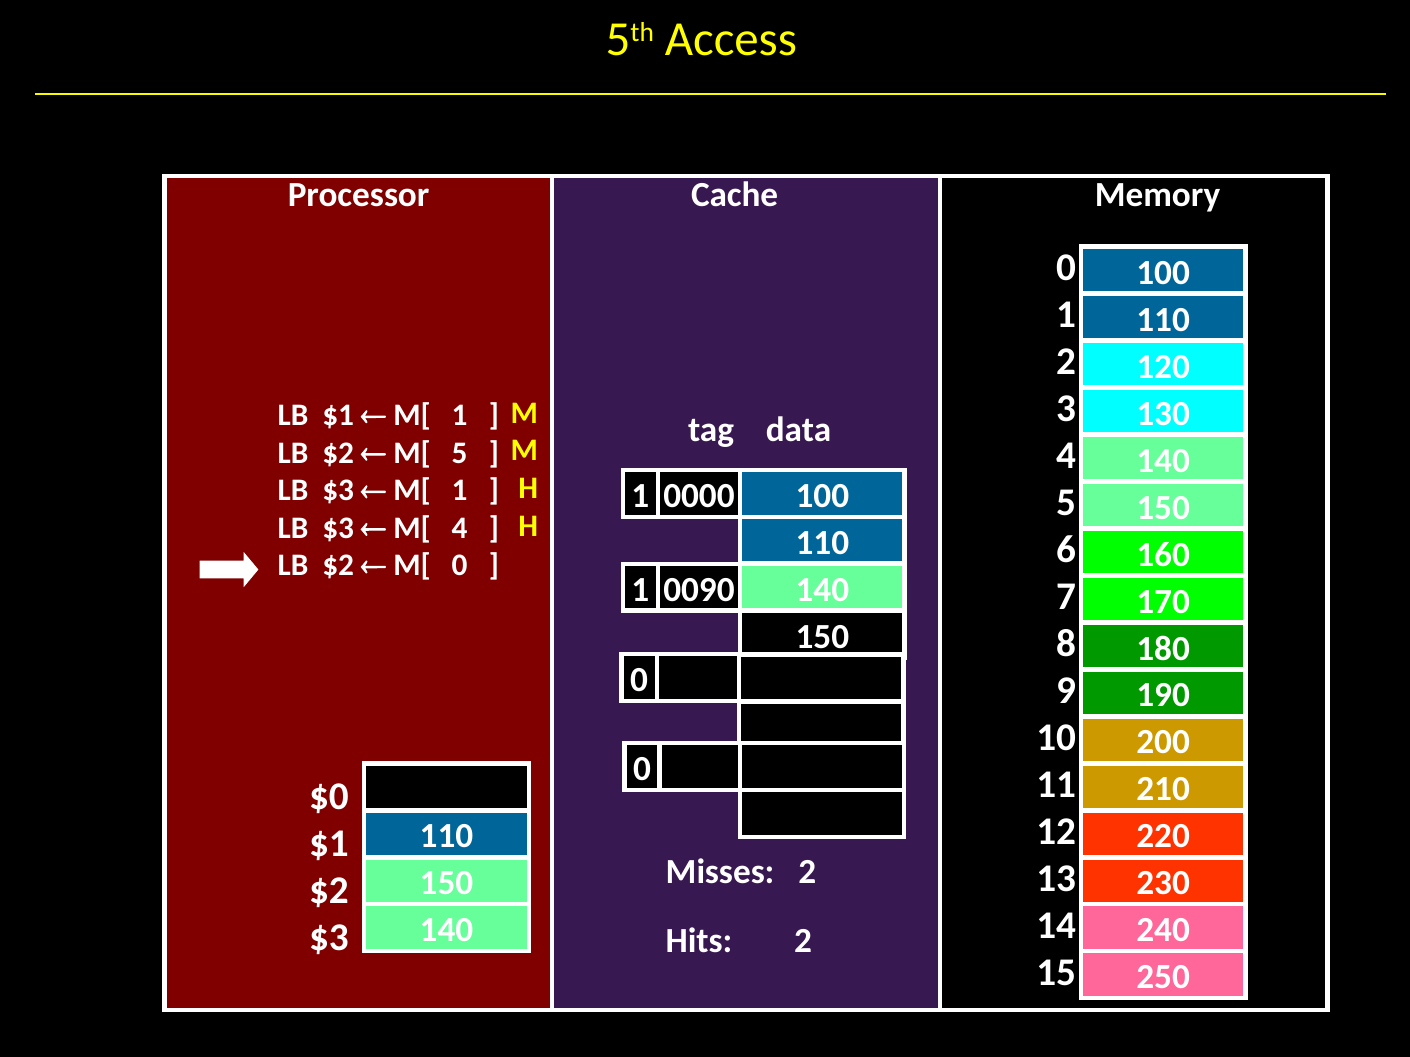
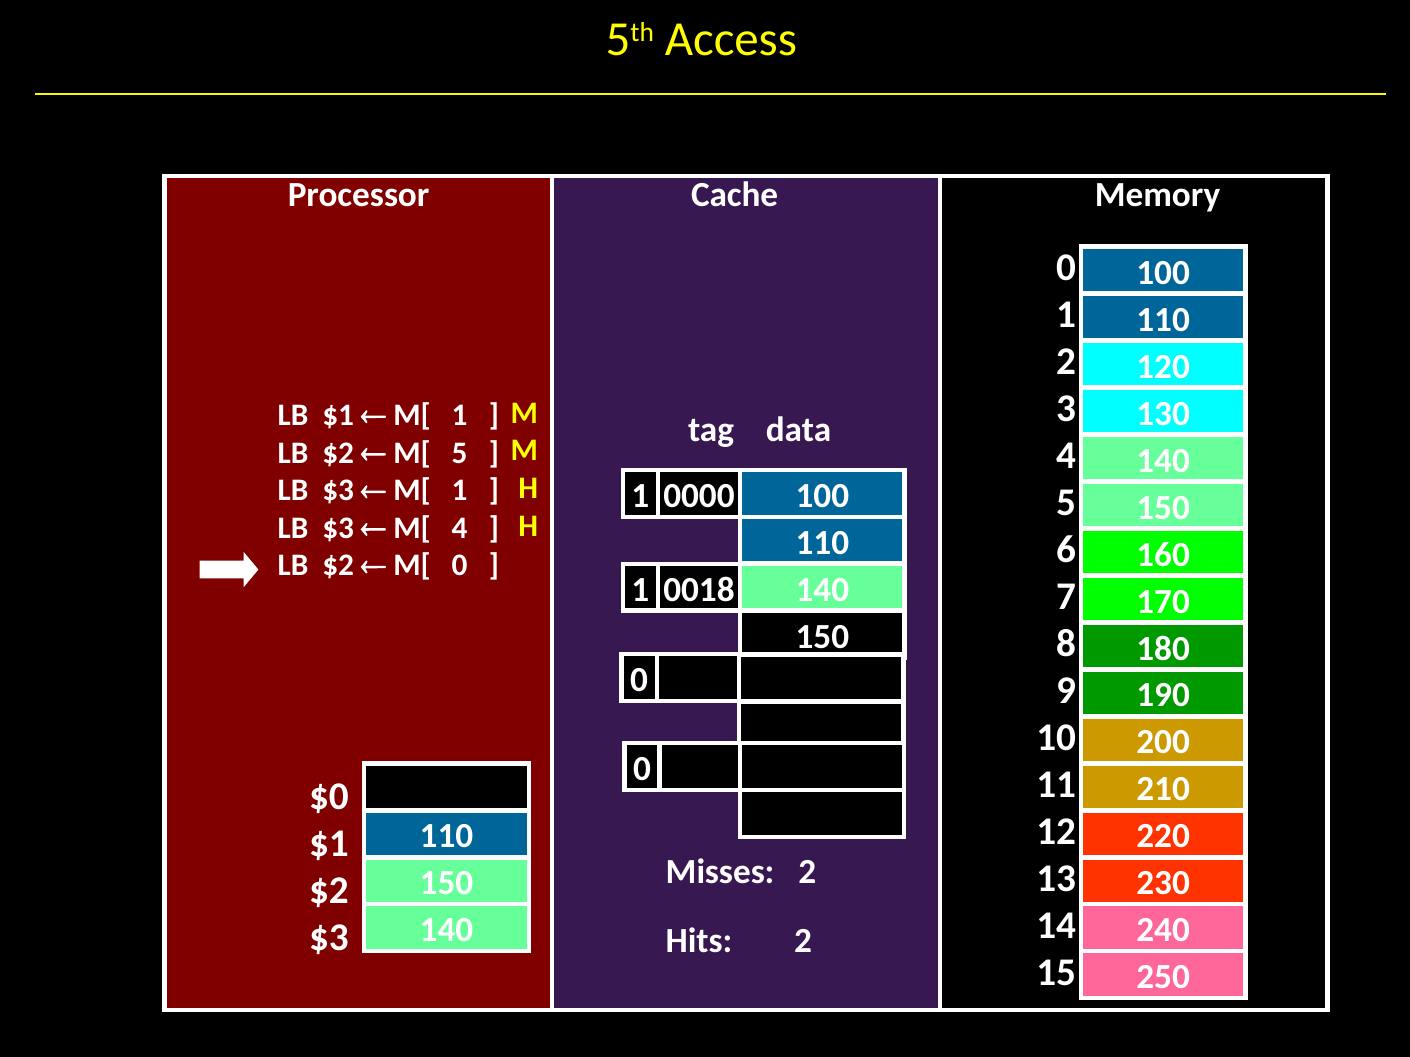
0090: 0090 -> 0018
